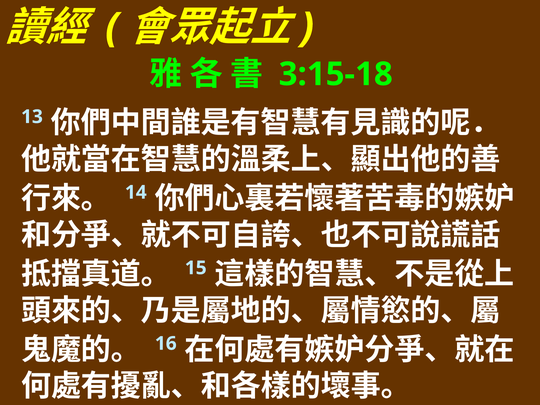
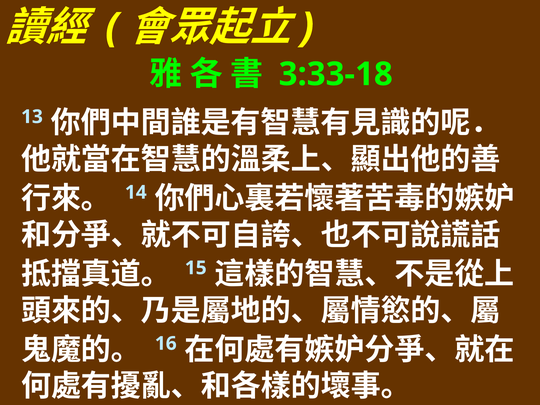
3:15-18: 3:15-18 -> 3:33-18
